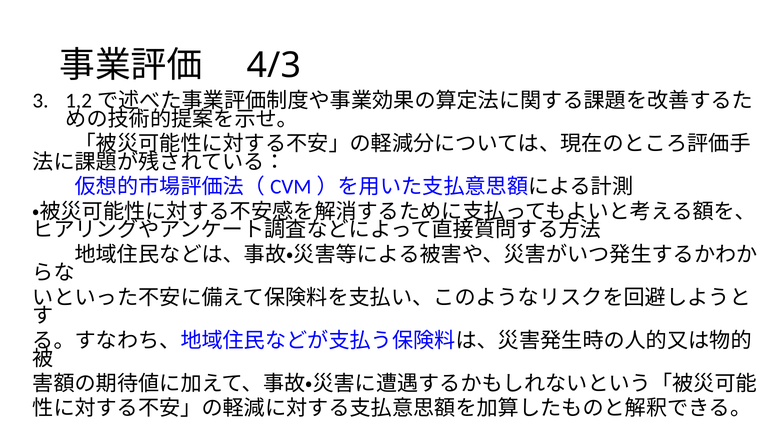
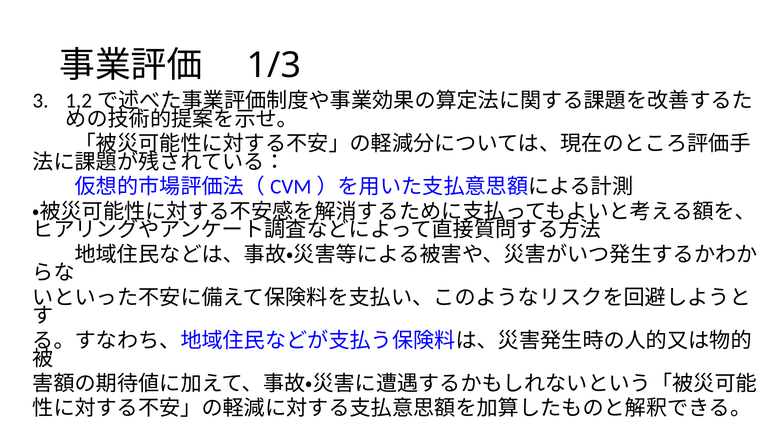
4/3: 4/3 -> 1/3
